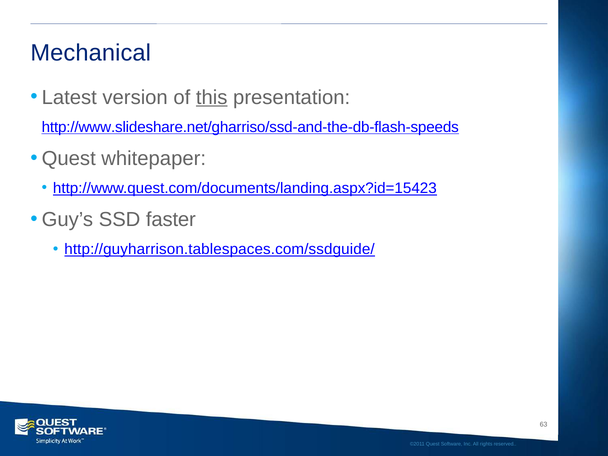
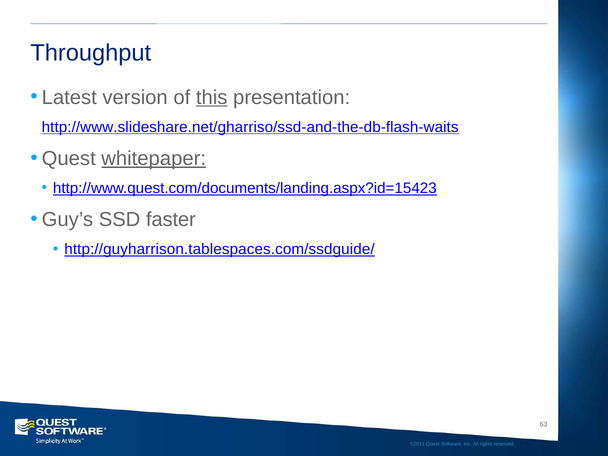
Mechanical: Mechanical -> Throughput
http://www.slideshare.net/gharriso/ssd-and-the-db-flash-speeds: http://www.slideshare.net/gharriso/ssd-and-the-db-flash-speeds -> http://www.slideshare.net/gharriso/ssd-and-the-db-flash-waits
whitepaper underline: none -> present
